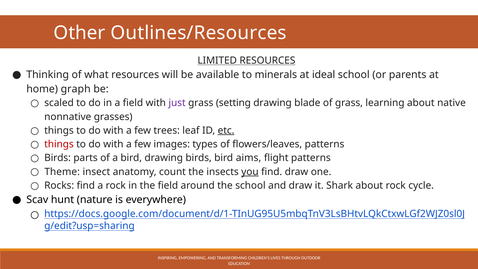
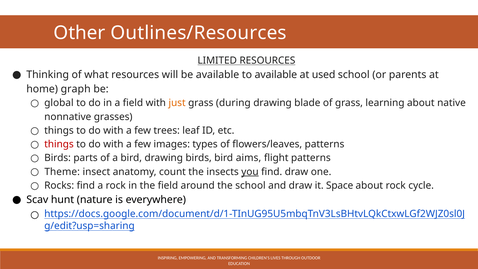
to minerals: minerals -> available
ideal: ideal -> used
scaled: scaled -> global
just colour: purple -> orange
setting: setting -> during
etc underline: present -> none
Shark: Shark -> Space
